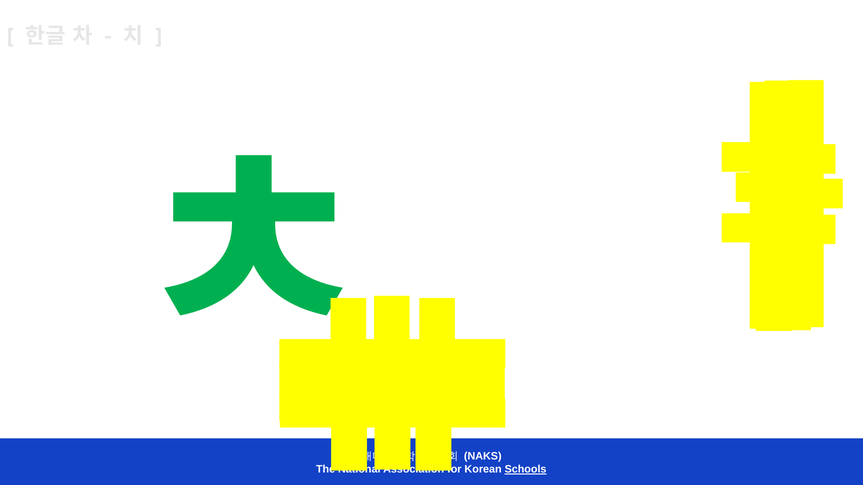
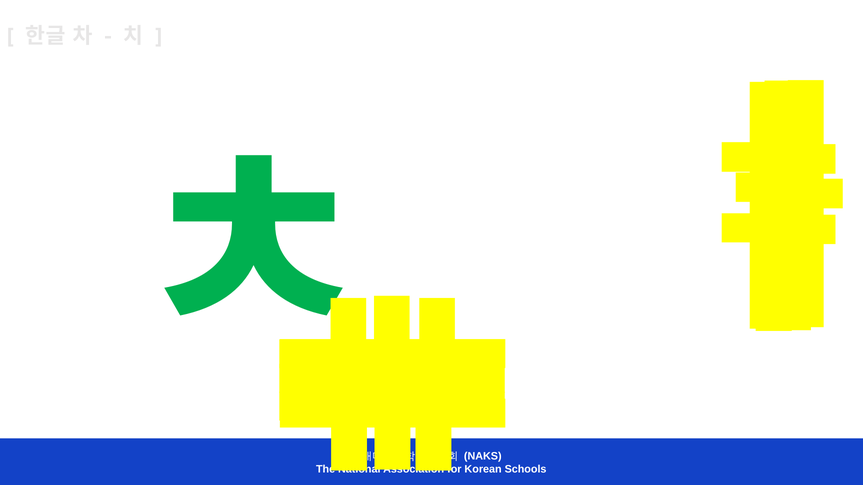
Schools underline: present -> none
